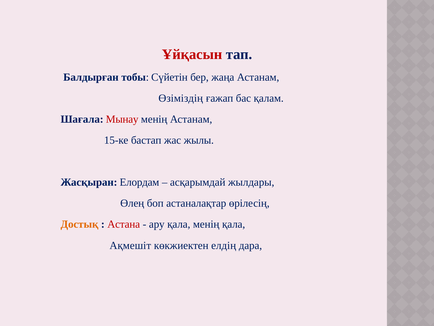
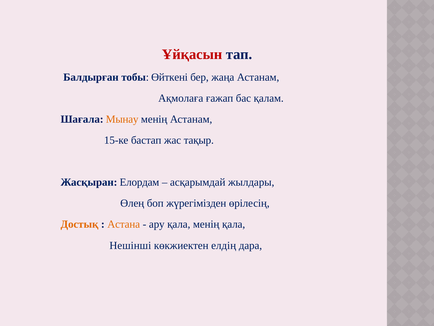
Сүйетін: Сүйетін -> Өйткені
Өзіміздің: Өзіміздің -> Ақмолаға
Мынау colour: red -> orange
жылы: жылы -> тақыр
астаналақтар: астаналақтар -> жүрегімізден
Астана colour: red -> orange
Ақмешіт: Ақмешіт -> Нешінші
